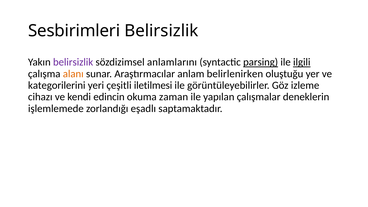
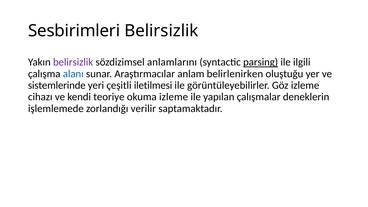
ilgili underline: present -> none
alanı colour: orange -> blue
kategorilerini: kategorilerini -> sistemlerinde
edincin: edincin -> teoriye
okuma zaman: zaman -> izleme
eşadlı: eşadlı -> verilir
